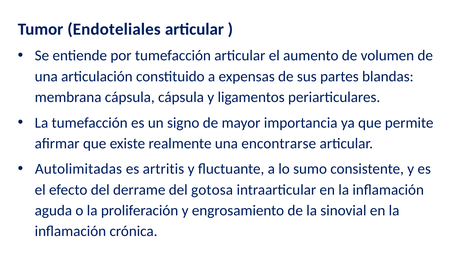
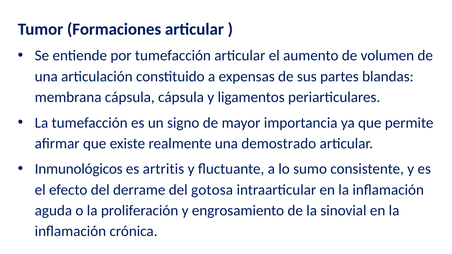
Endoteliales: Endoteliales -> Formaciones
encontrarse: encontrarse -> demostrado
Autolimitadas: Autolimitadas -> Inmunológicos
